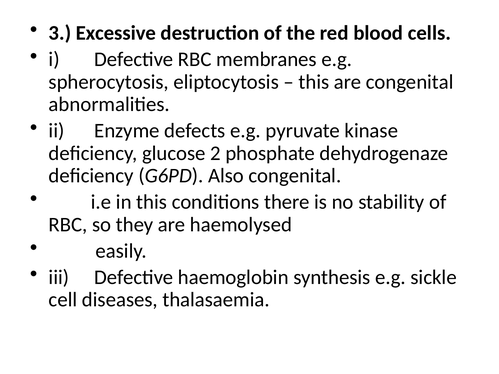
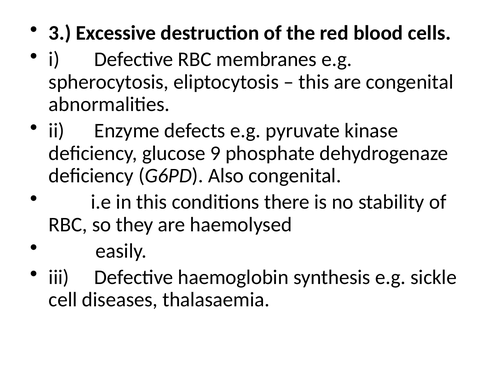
2: 2 -> 9
